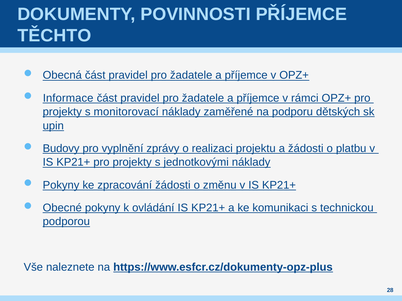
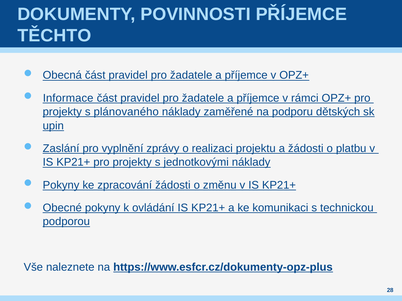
monitorovací: monitorovací -> plánovaného
Budovy: Budovy -> Zaslání
